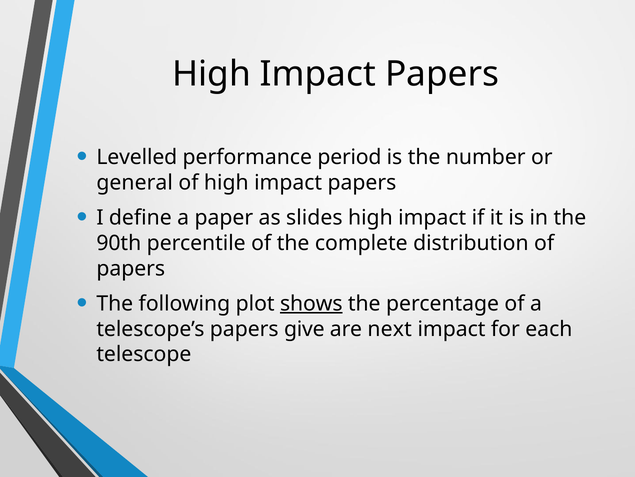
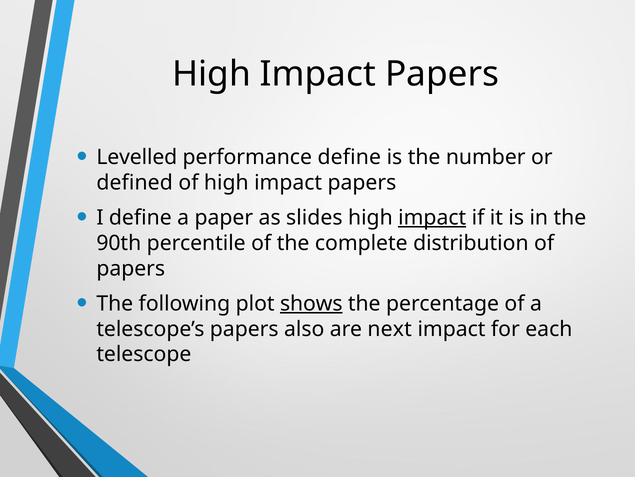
performance period: period -> define
general: general -> defined
impact at (432, 217) underline: none -> present
give: give -> also
